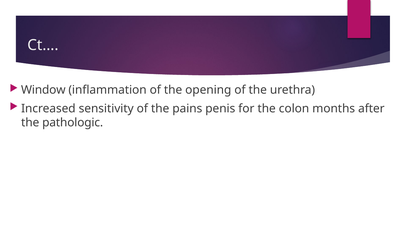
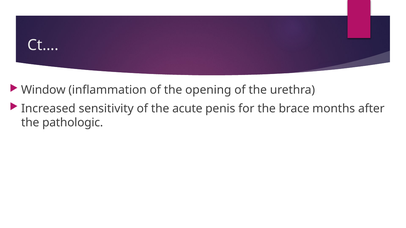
pains: pains -> acute
colon: colon -> brace
